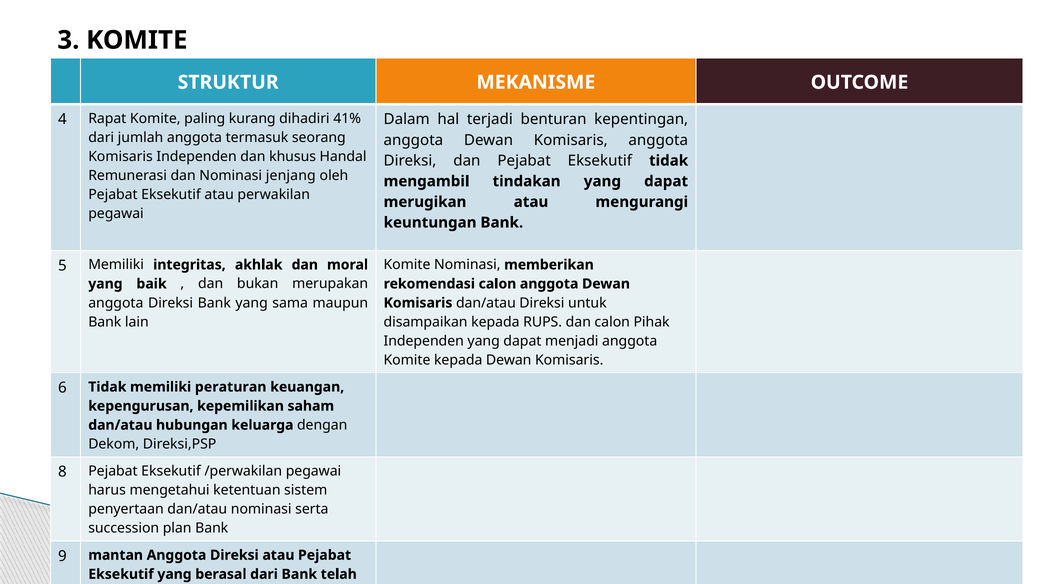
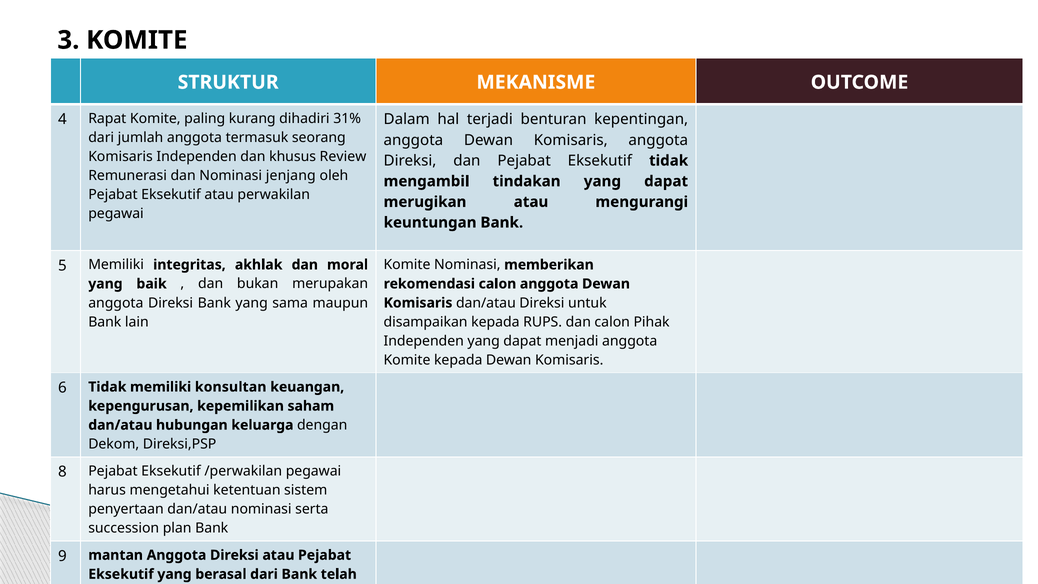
41%: 41% -> 31%
Handal: Handal -> Review
peraturan: peraturan -> konsultan
